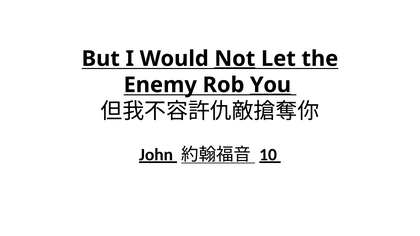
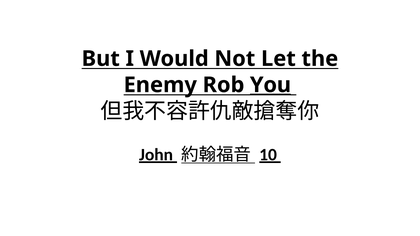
Not underline: present -> none
